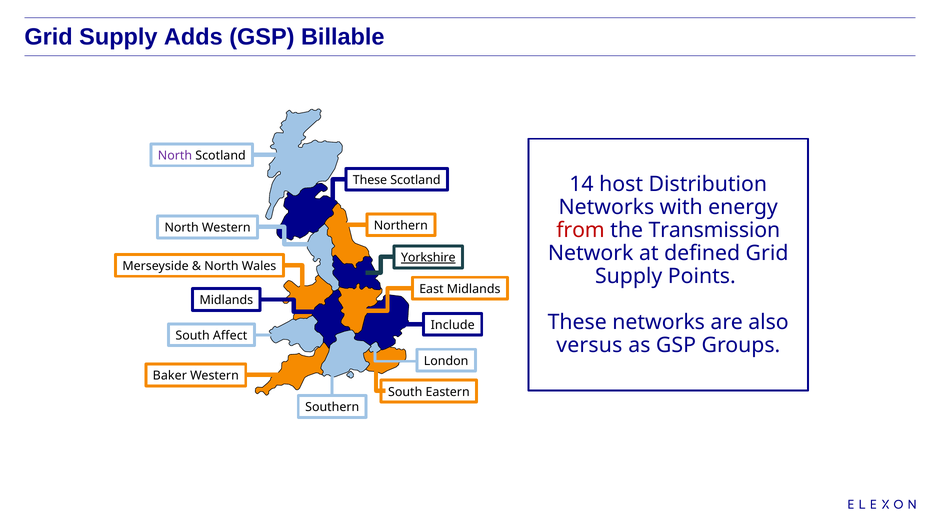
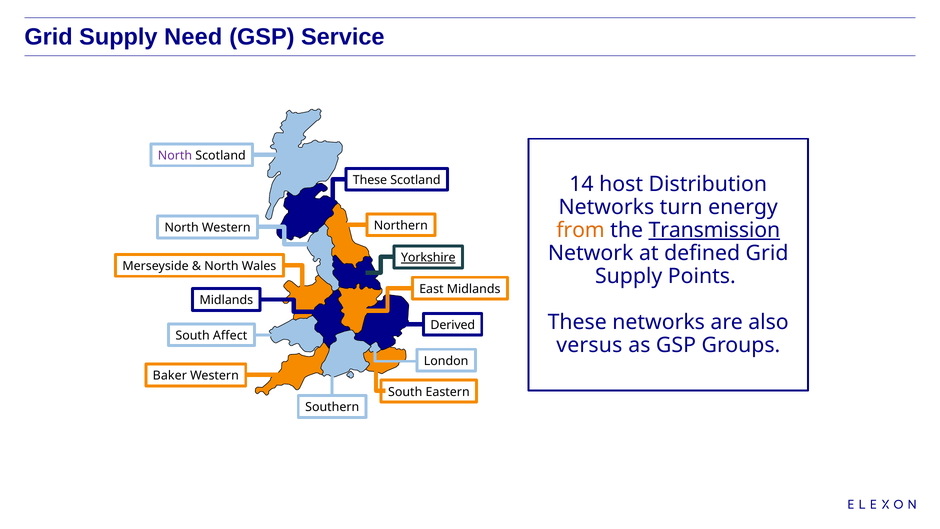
Adds: Adds -> Need
Billable: Billable -> Service
with: with -> turn
from colour: red -> orange
Transmission underline: none -> present
Include: Include -> Derived
